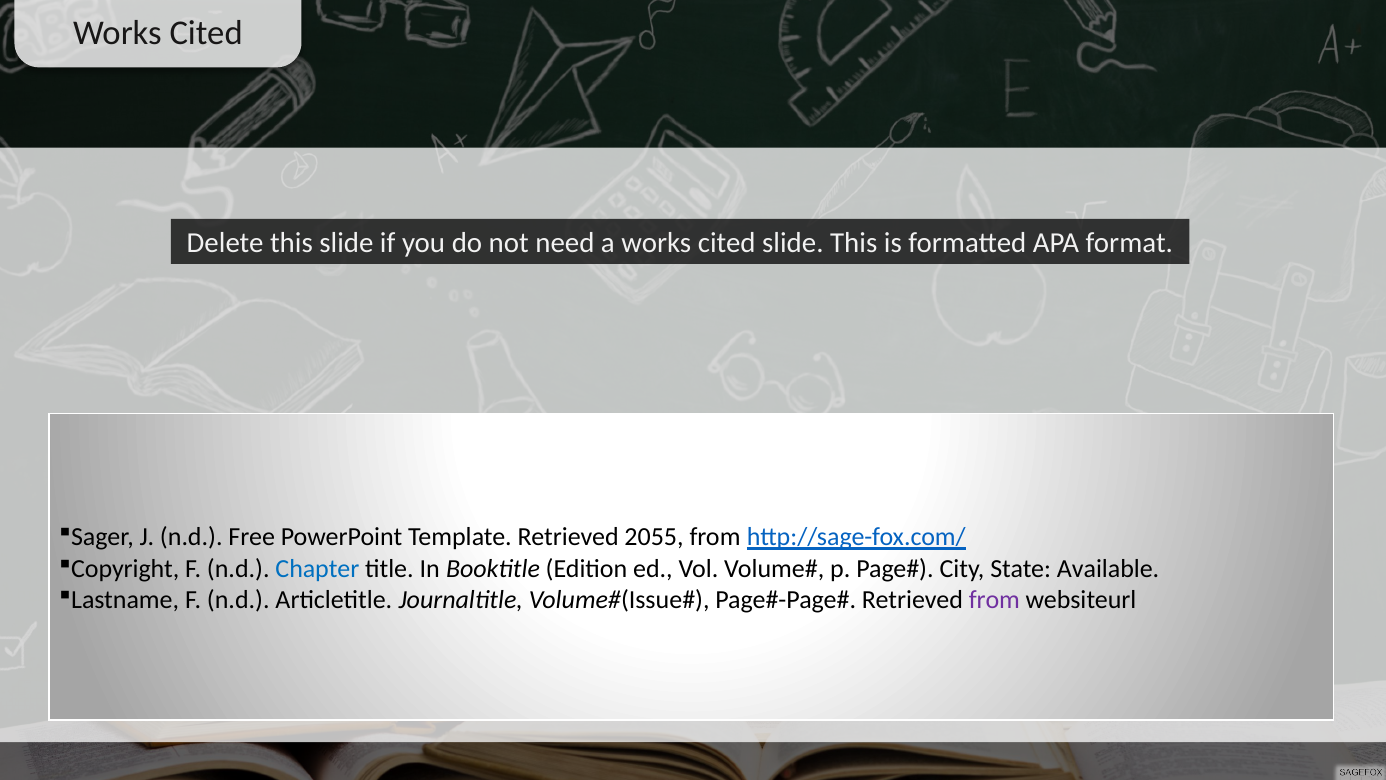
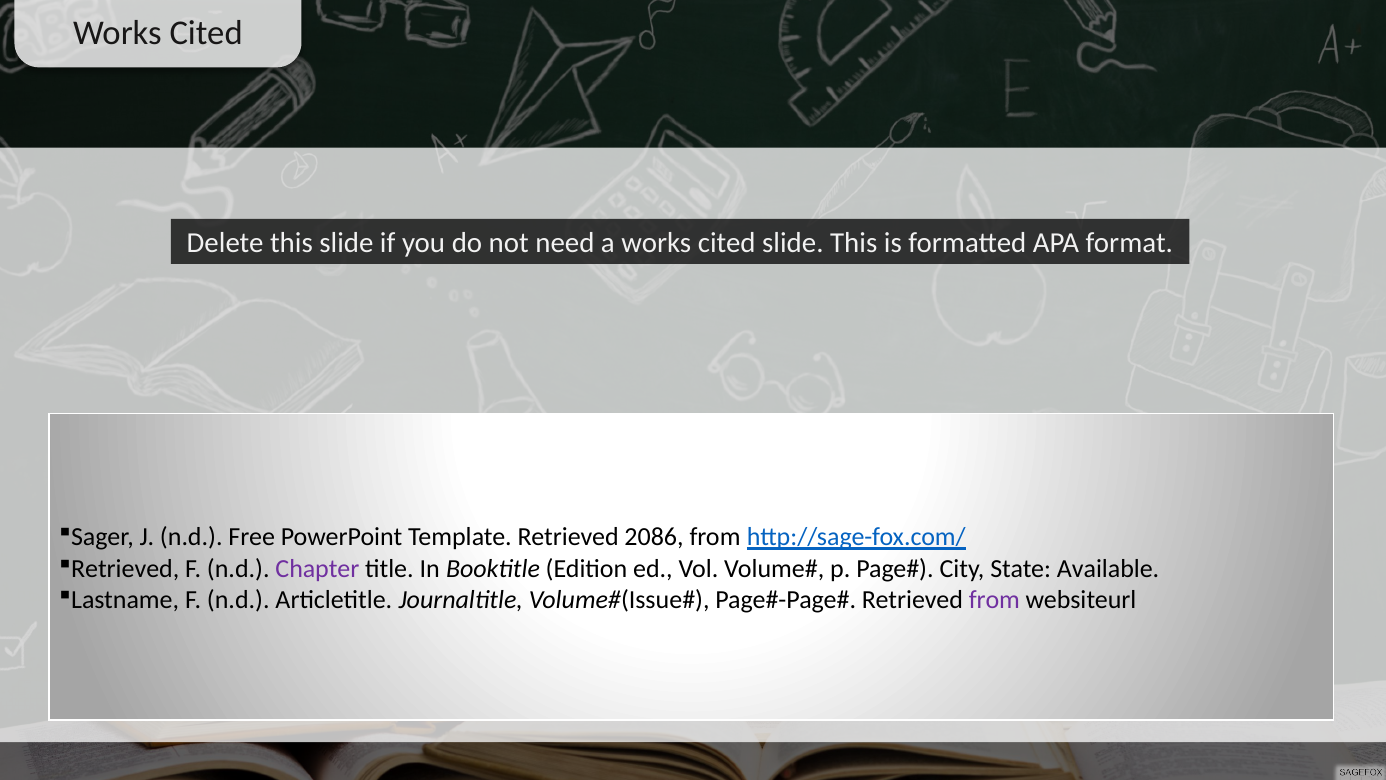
2055: 2055 -> 2086
Copyright at (125, 569): Copyright -> Retrieved
Chapter colour: blue -> purple
